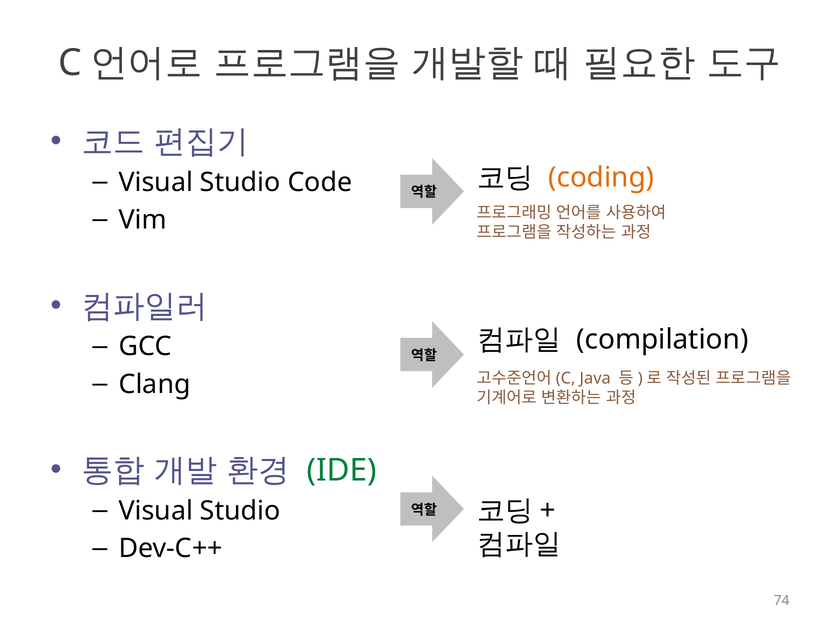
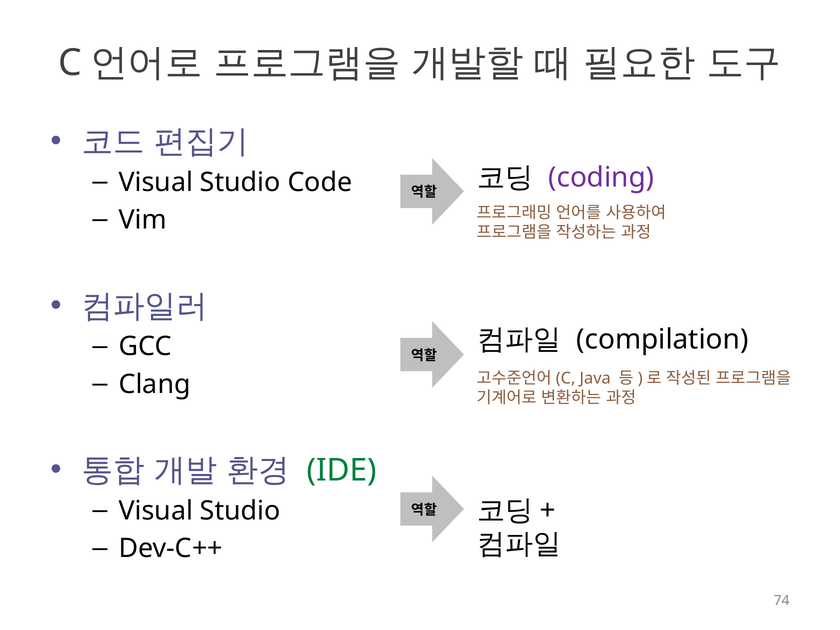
coding colour: orange -> purple
